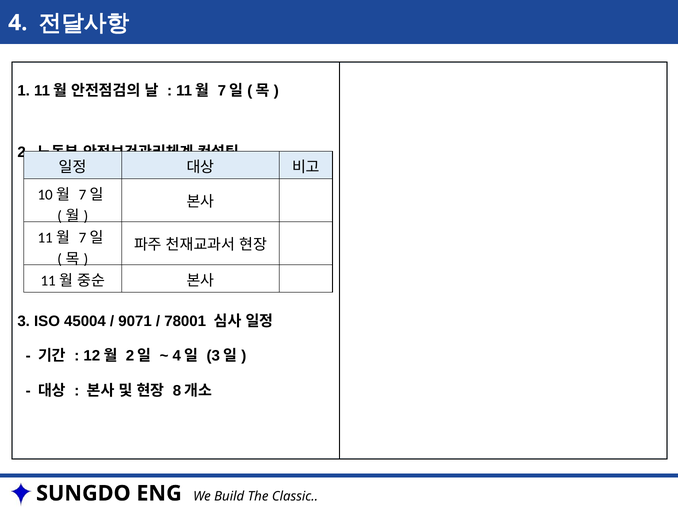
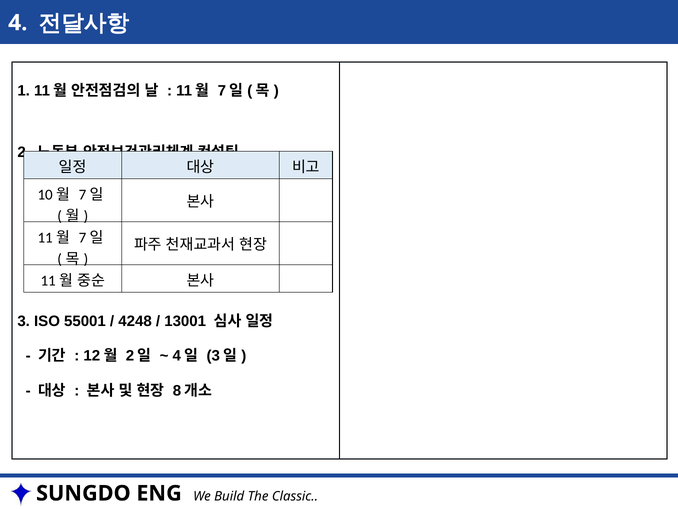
45004: 45004 -> 55001
9071: 9071 -> 4248
78001: 78001 -> 13001
